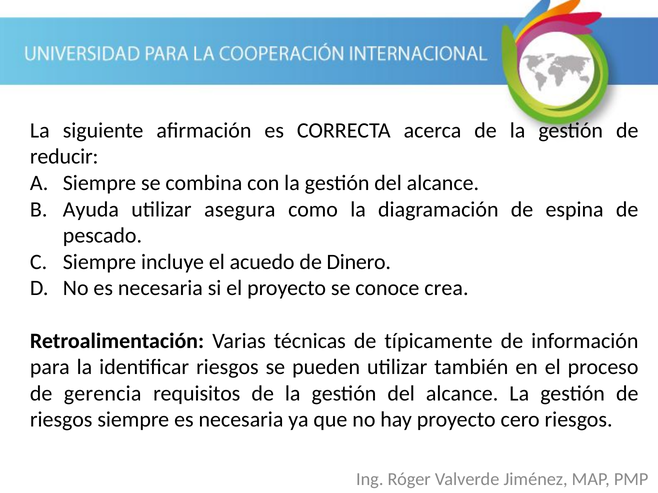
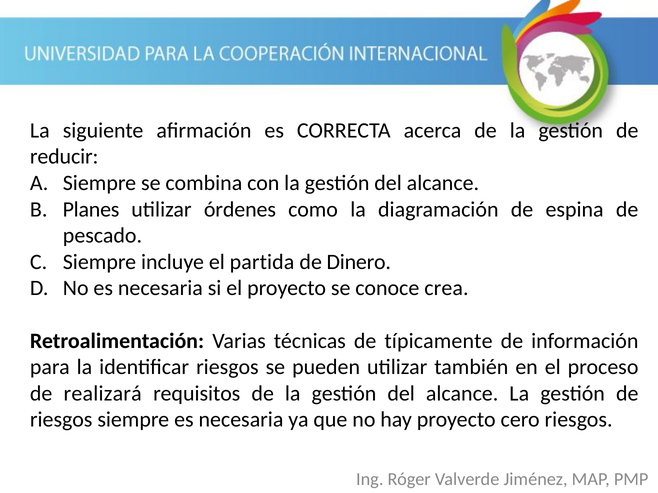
Ayuda: Ayuda -> Planes
asegura: asegura -> órdenes
acuedo: acuedo -> partida
gerencia: gerencia -> realizará
